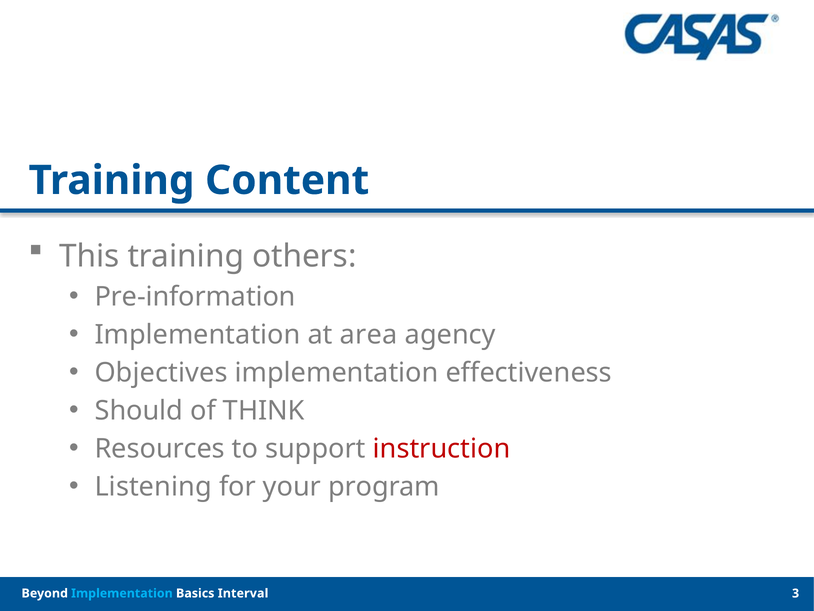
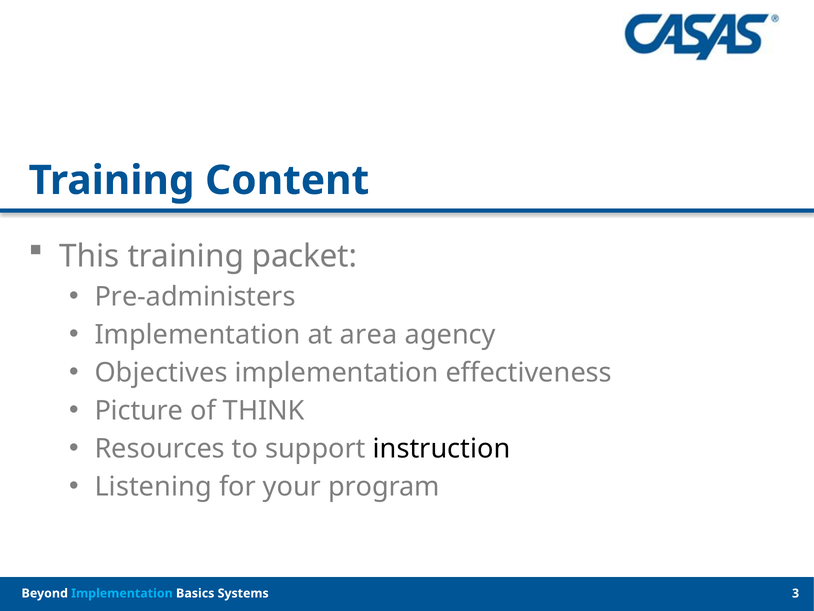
others: others -> packet
Pre-information: Pre-information -> Pre-administers
Should: Should -> Picture
instruction colour: red -> black
Interval: Interval -> Systems
